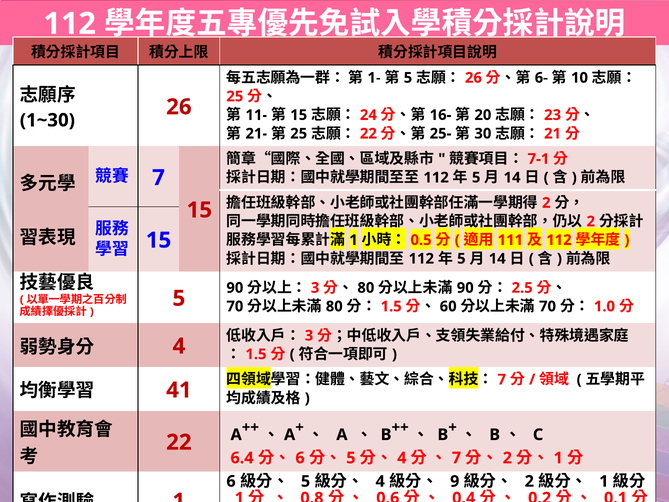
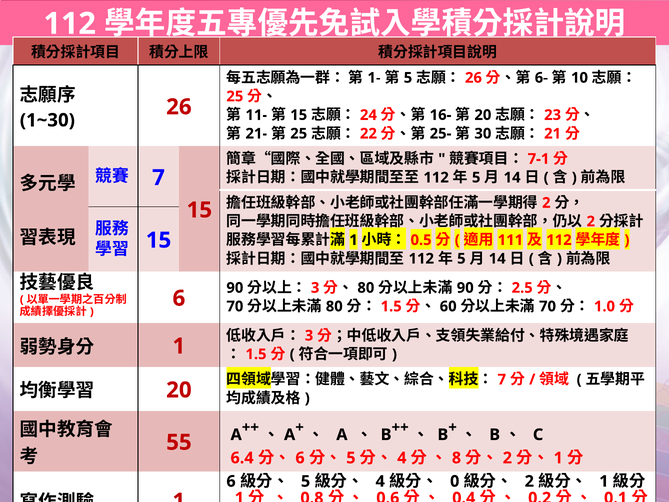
5 at (179, 298): 5 -> 6
4 at (179, 346): 4 -> 1
41 at (179, 390): 41 -> 20
22 at (179, 442): 22 -> 55
7 at (456, 458): 7 -> 8
9: 9 -> 0
